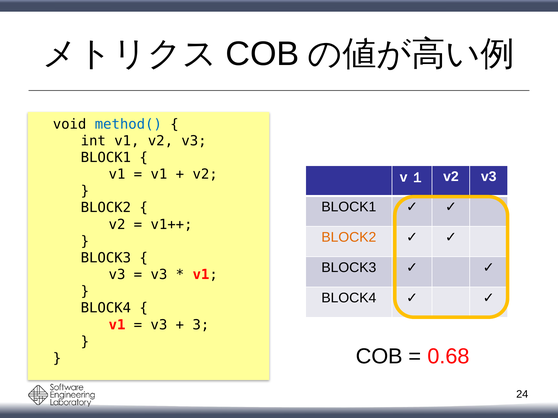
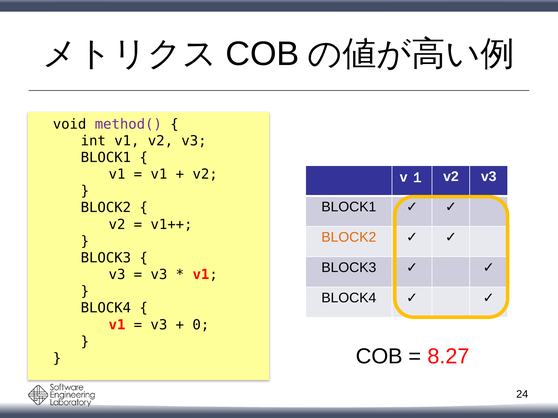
method( colour: blue -> purple
3: 3 -> 0
0.68: 0.68 -> 8.27
